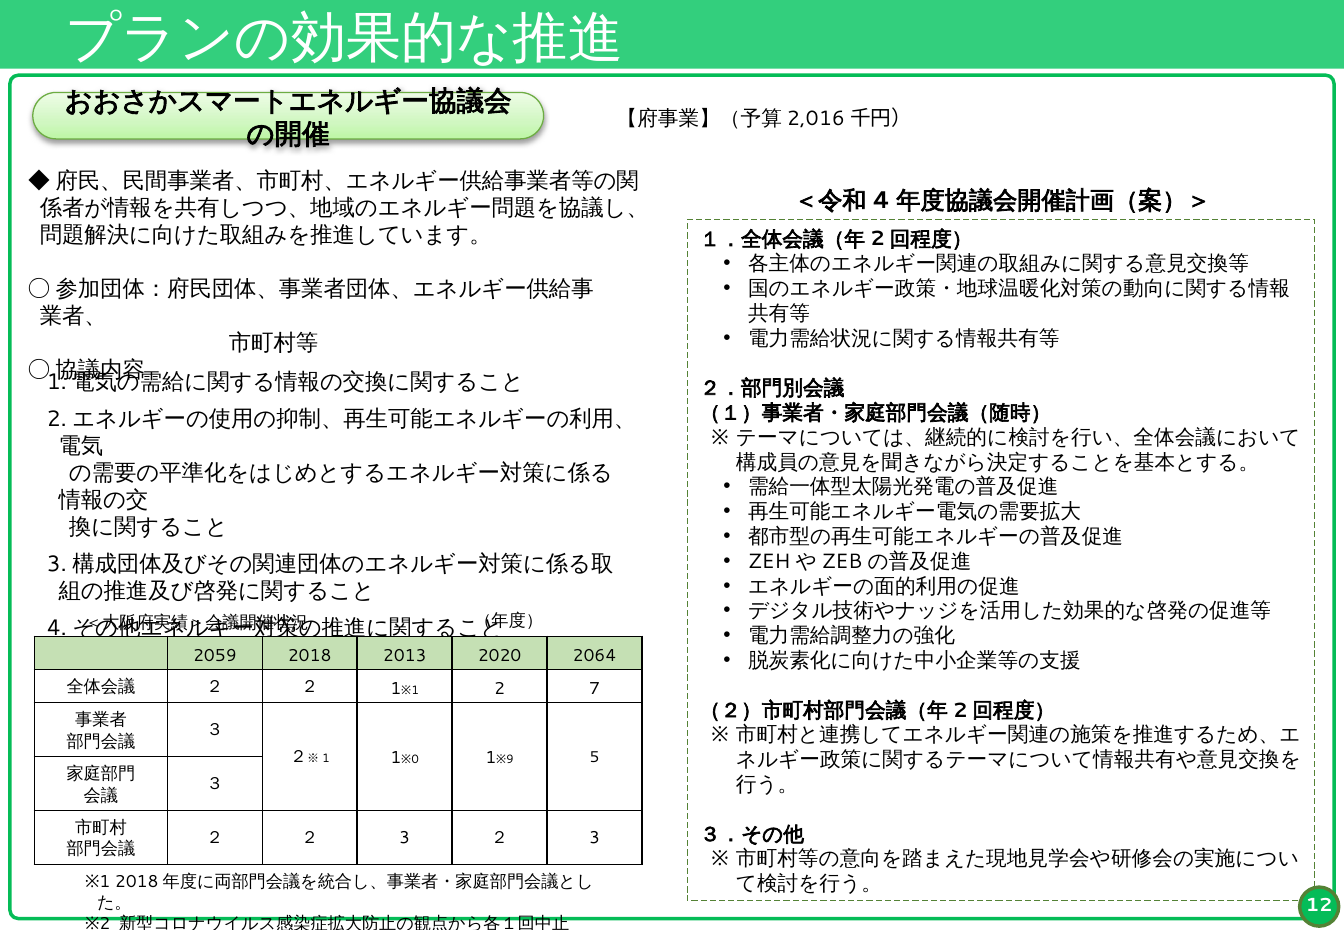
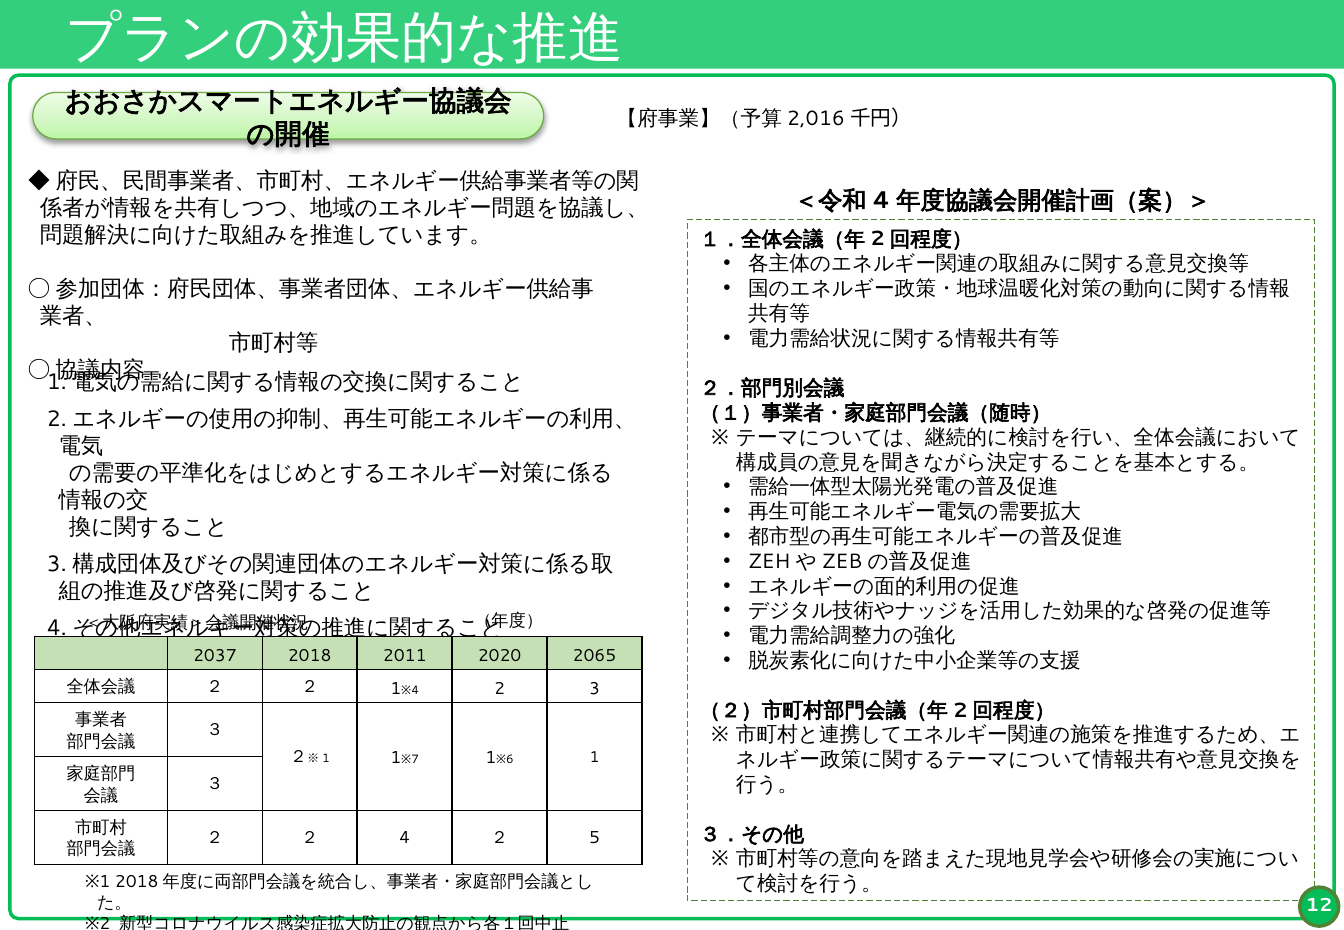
2059: 2059 -> 2037
2013: 2013 -> 2011
2064: 2064 -> 2065
1 at (415, 691): 1 -> 4
7: 7 -> 3
0: 0 -> 7
9: 9 -> 6
5 at (594, 758): 5 -> 1
２ ２ 3: 3 -> 4
3 at (595, 839): 3 -> 5
